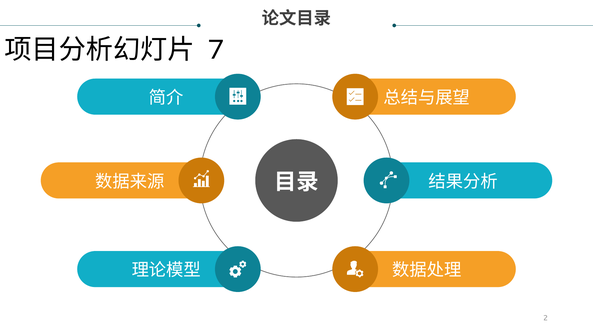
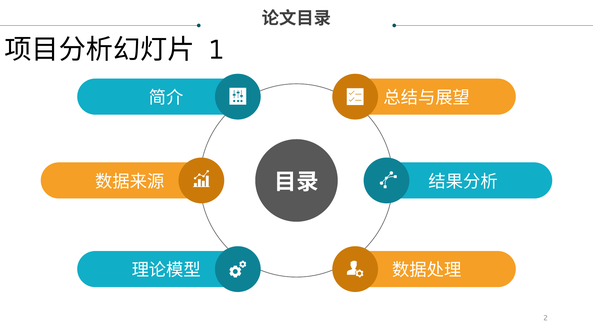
7: 7 -> 1
